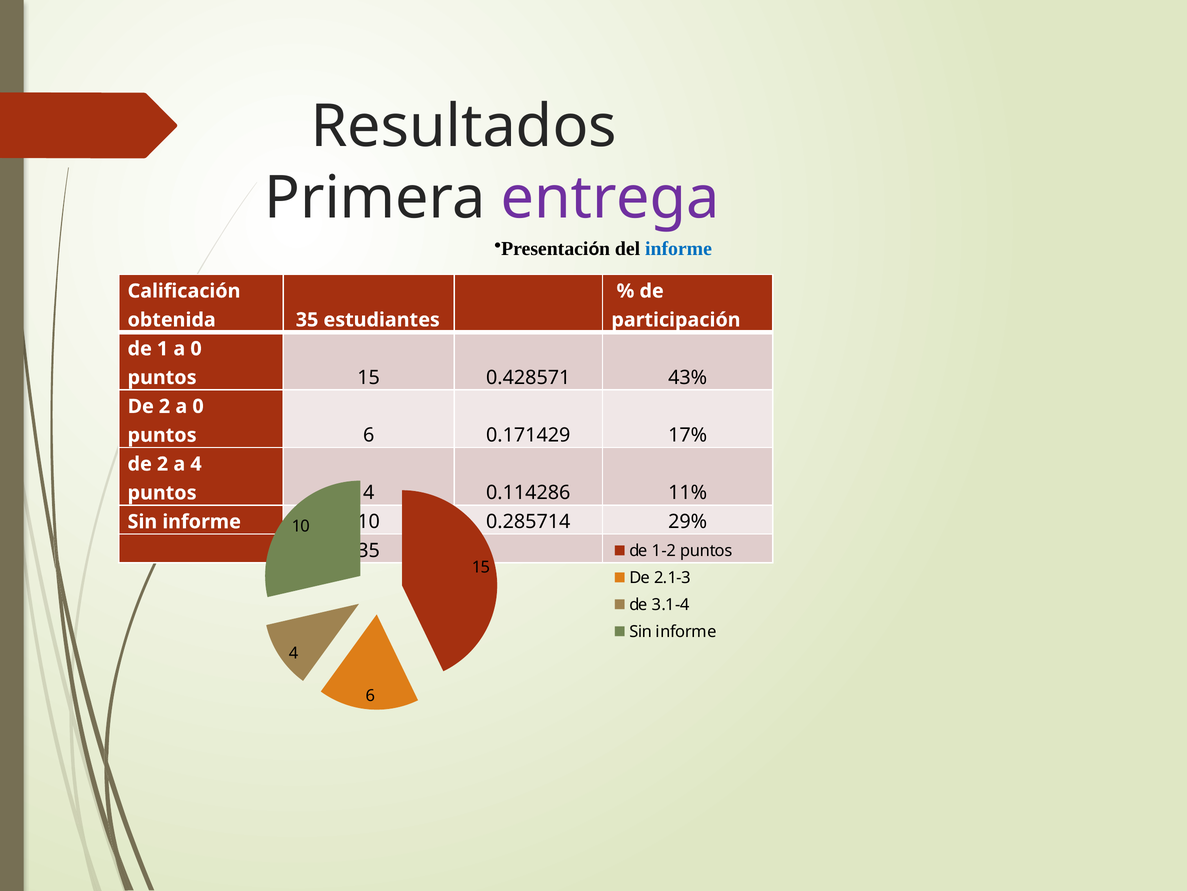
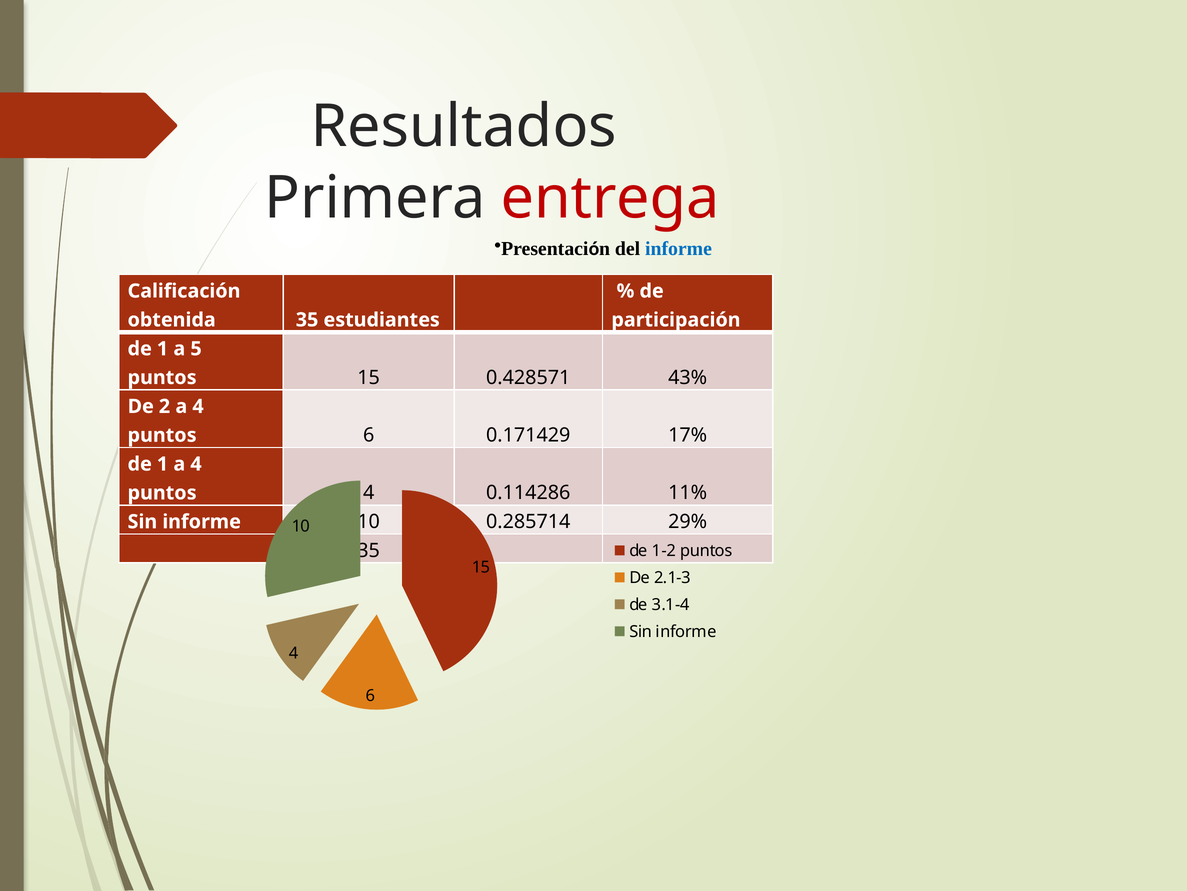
entrega colour: purple -> red
1 a 0: 0 -> 5
2 a 0: 0 -> 4
2 at (162, 464): 2 -> 1
